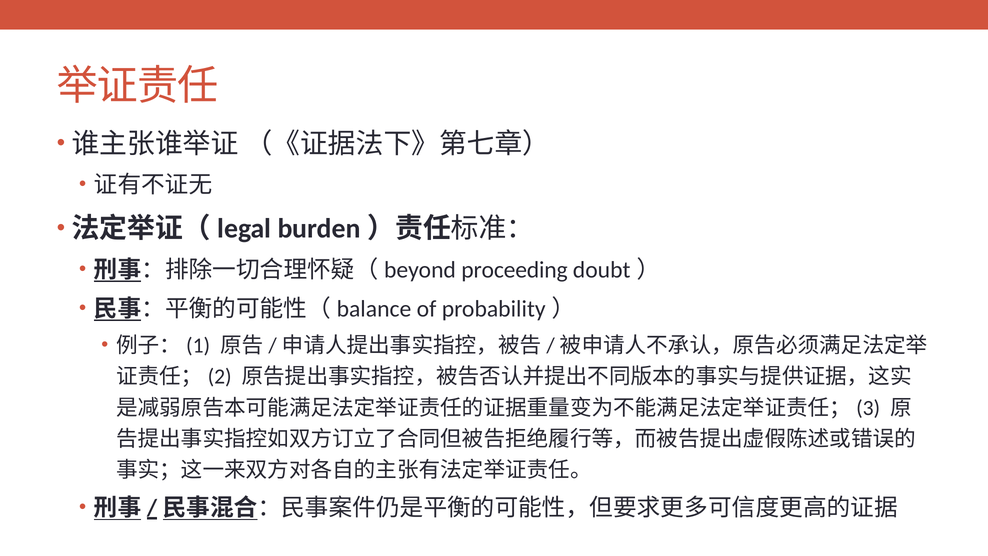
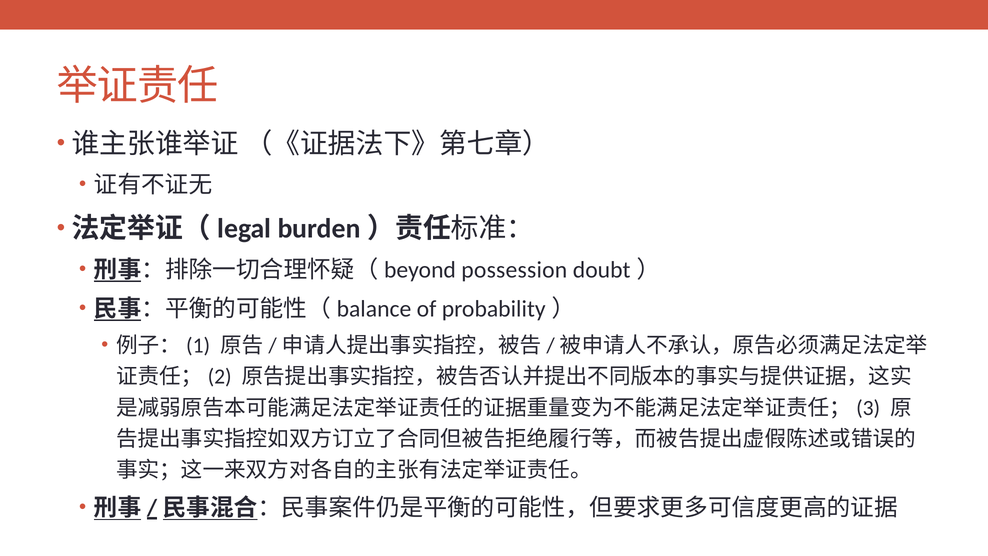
proceeding: proceeding -> possession
